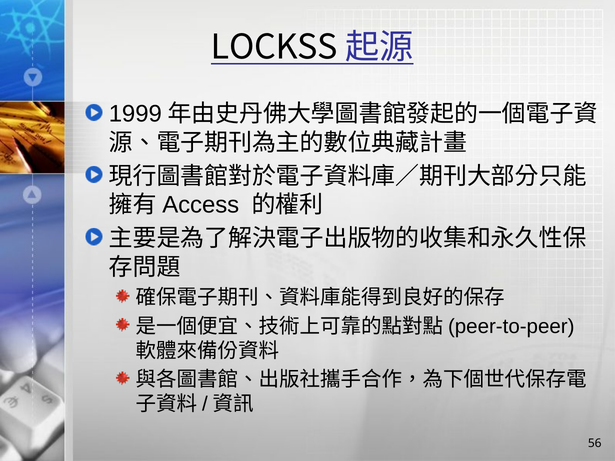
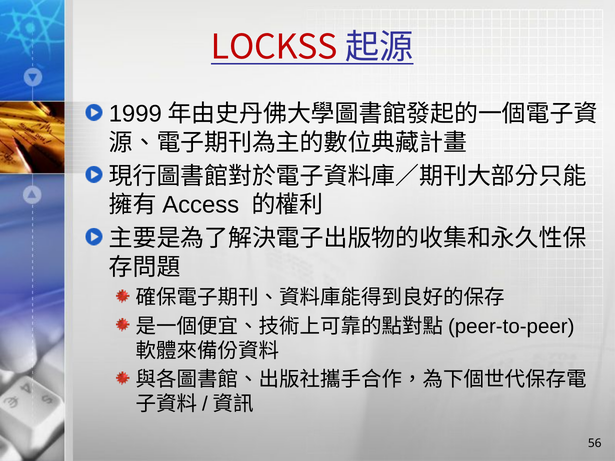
LOCKSS colour: black -> red
